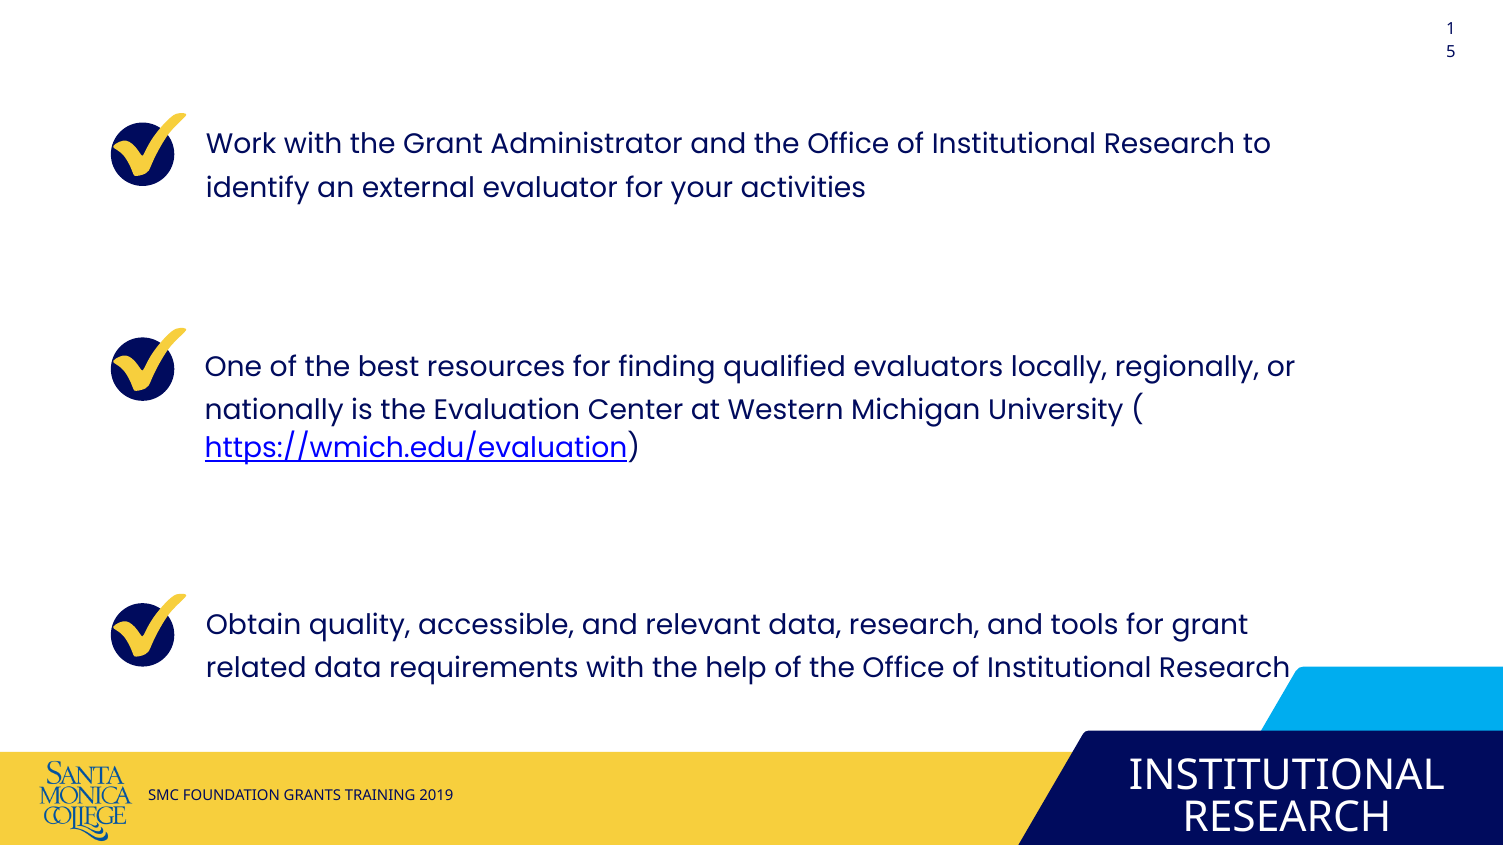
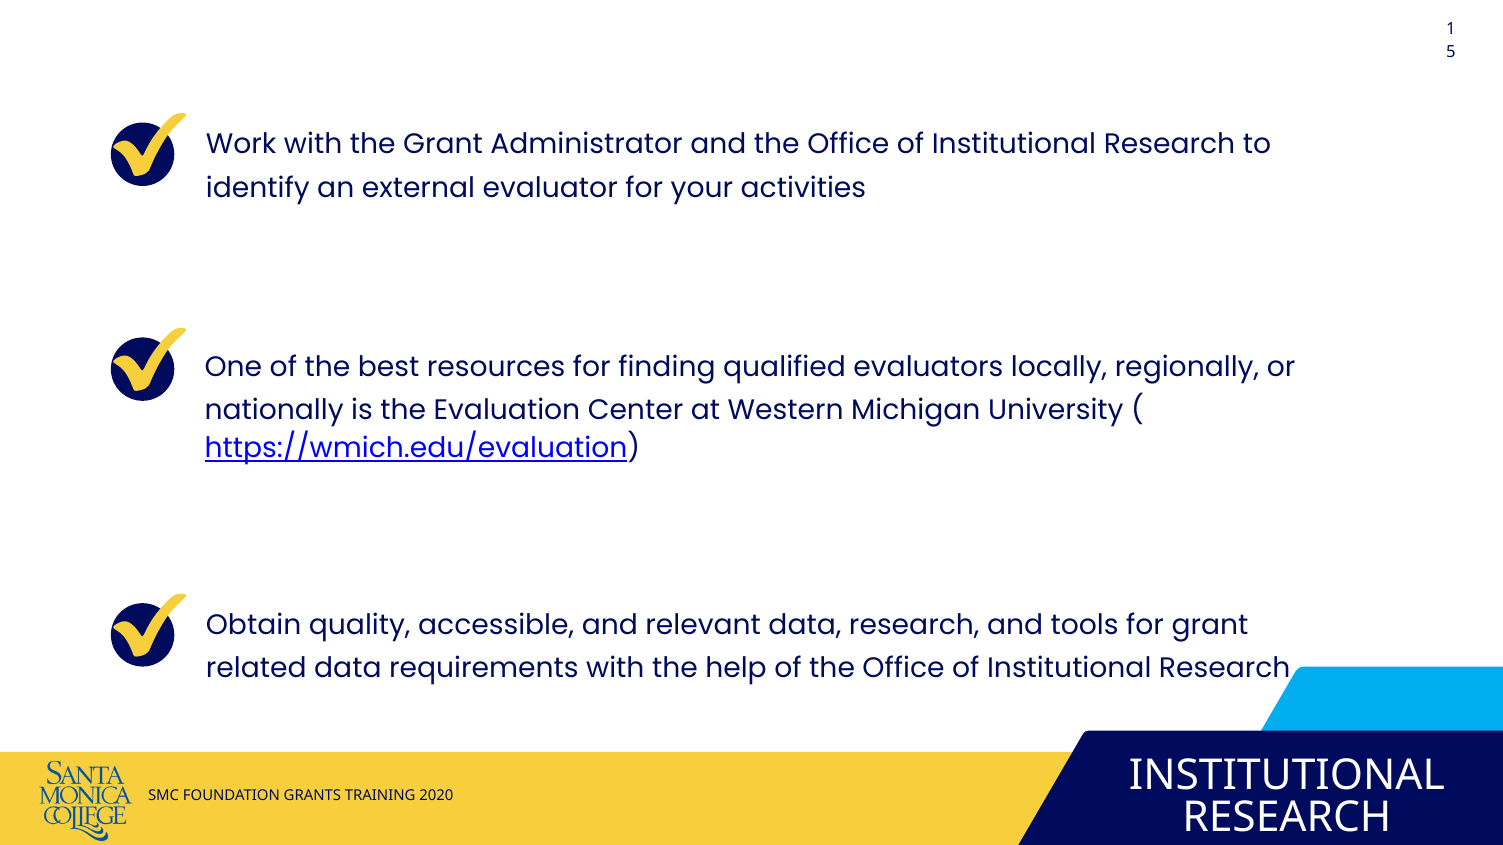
2019: 2019 -> 2020
